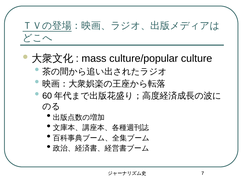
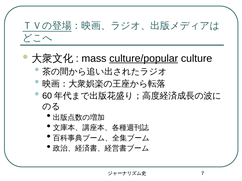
culture/popular underline: none -> present
